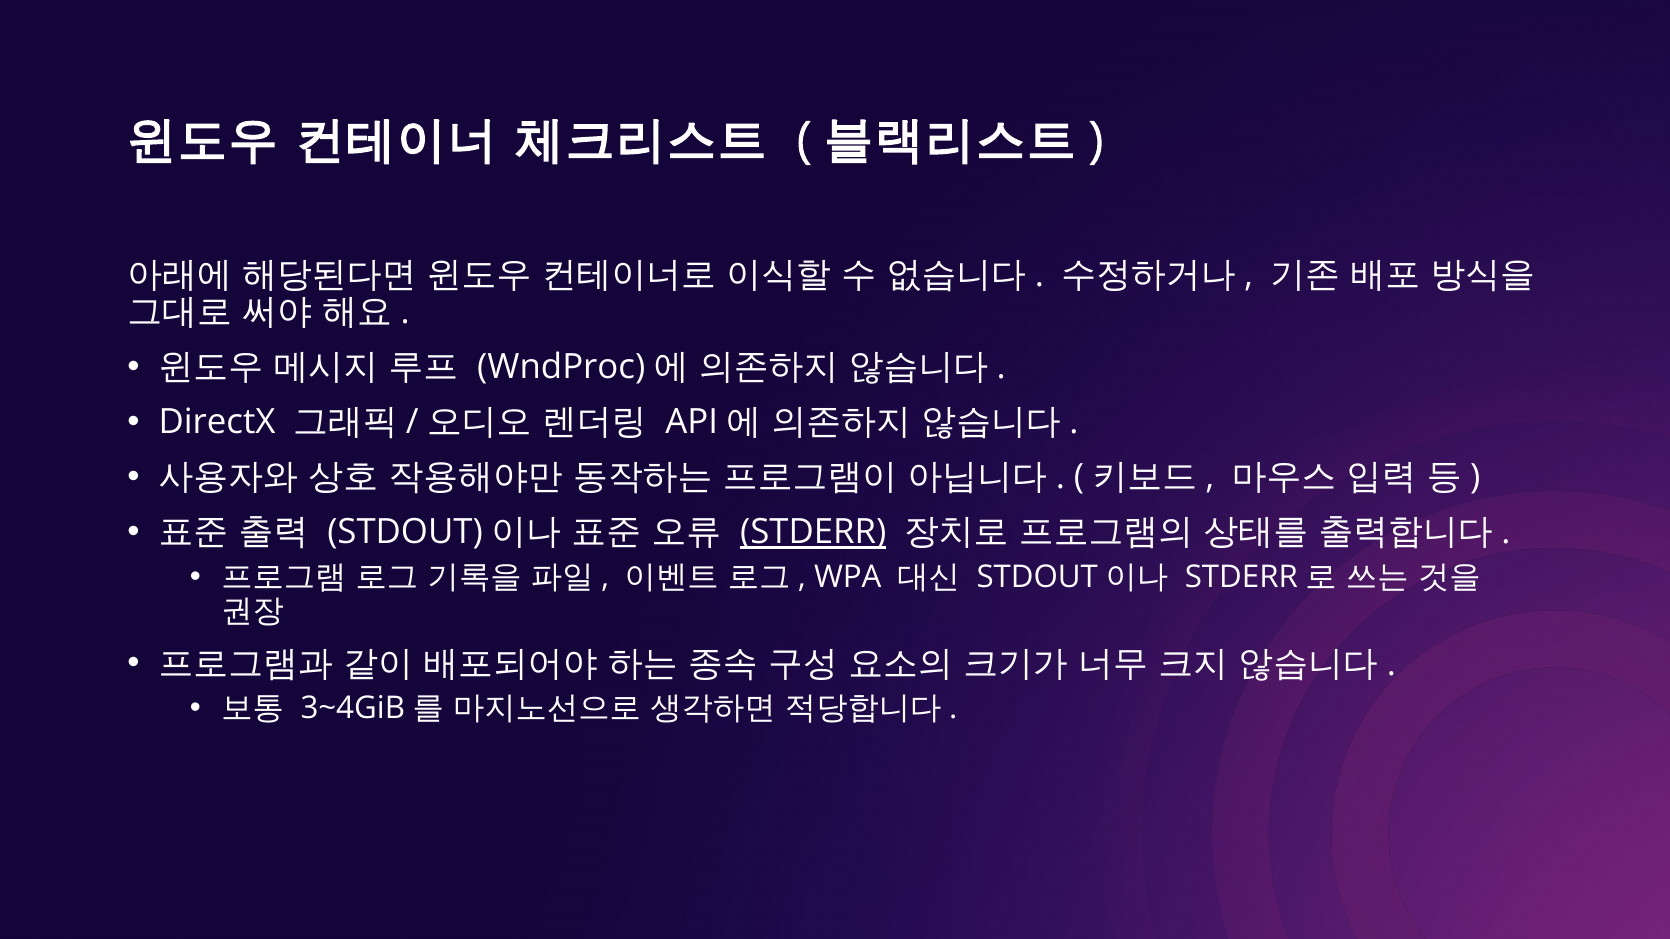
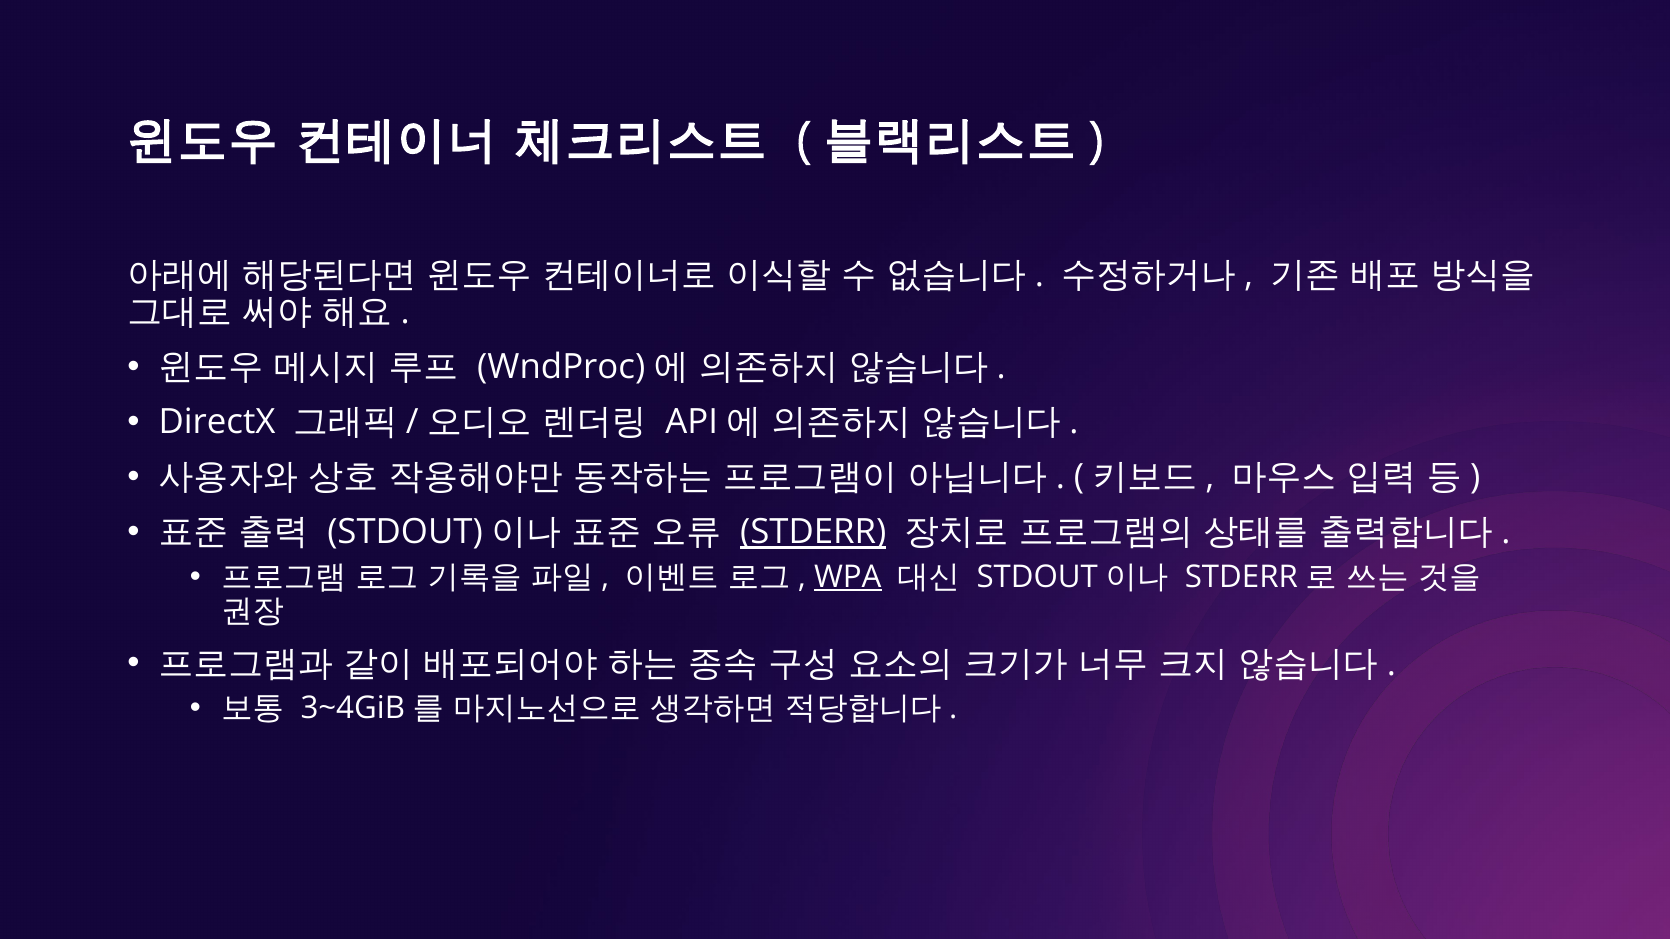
WPA underline: none -> present
